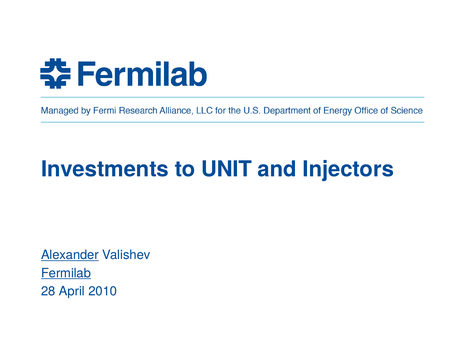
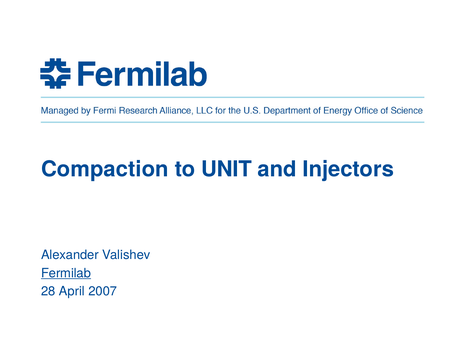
Investments: Investments -> Compaction
Alexander underline: present -> none
2010: 2010 -> 2007
